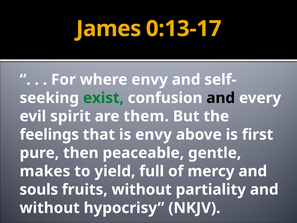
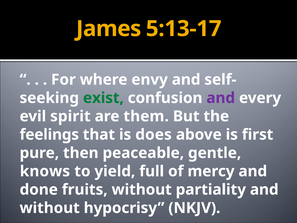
0:13-17: 0:13-17 -> 5:13-17
and at (221, 98) colour: black -> purple
is envy: envy -> does
makes: makes -> knows
souls: souls -> done
